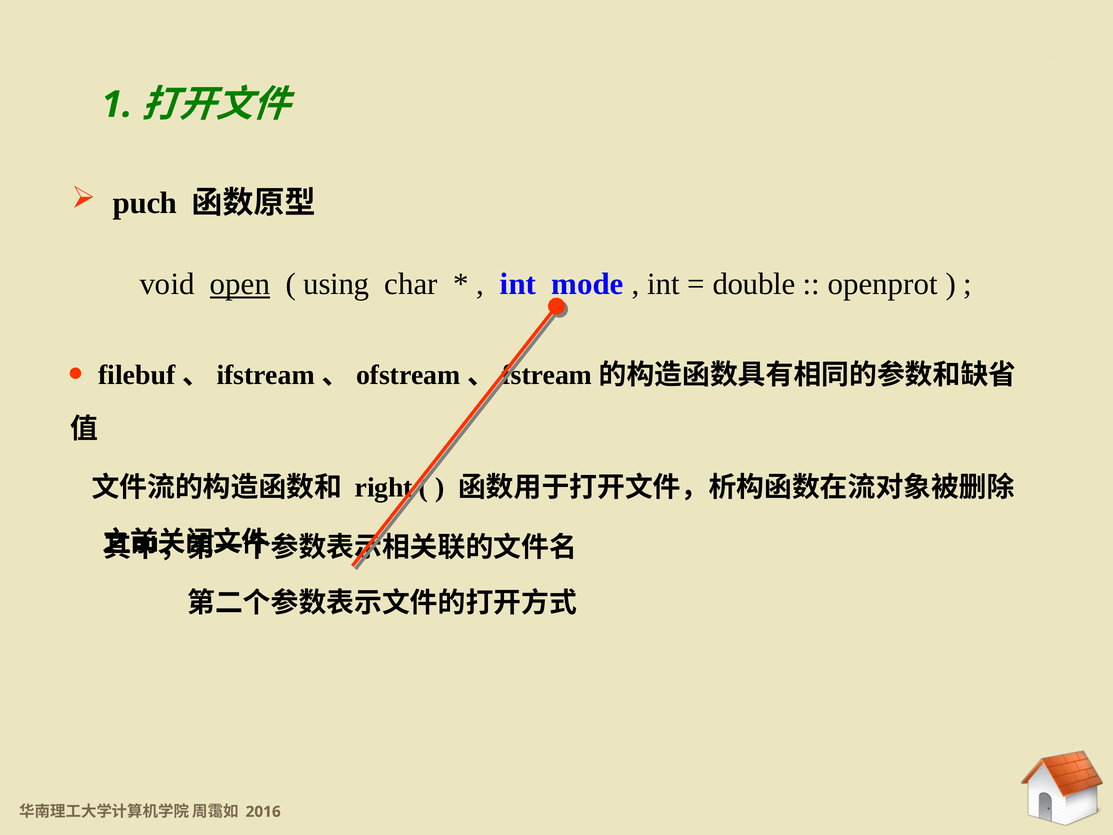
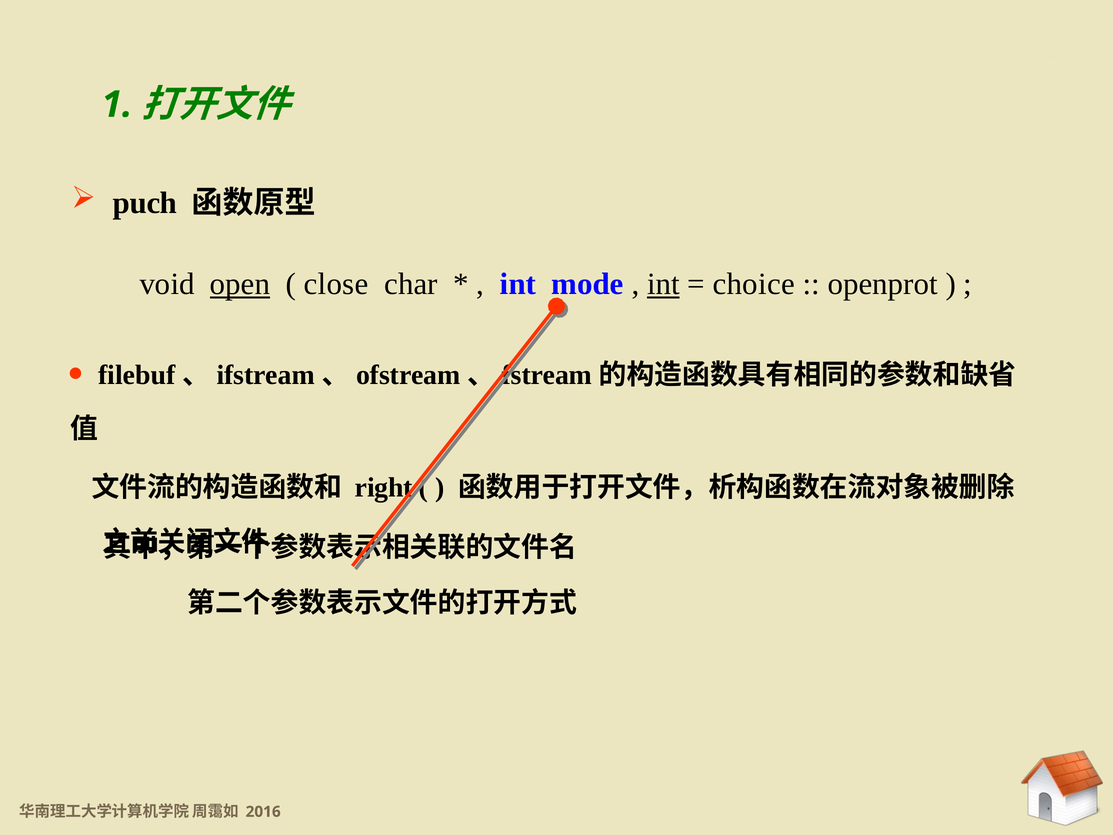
using: using -> close
int at (663, 284) underline: none -> present
double: double -> choice
